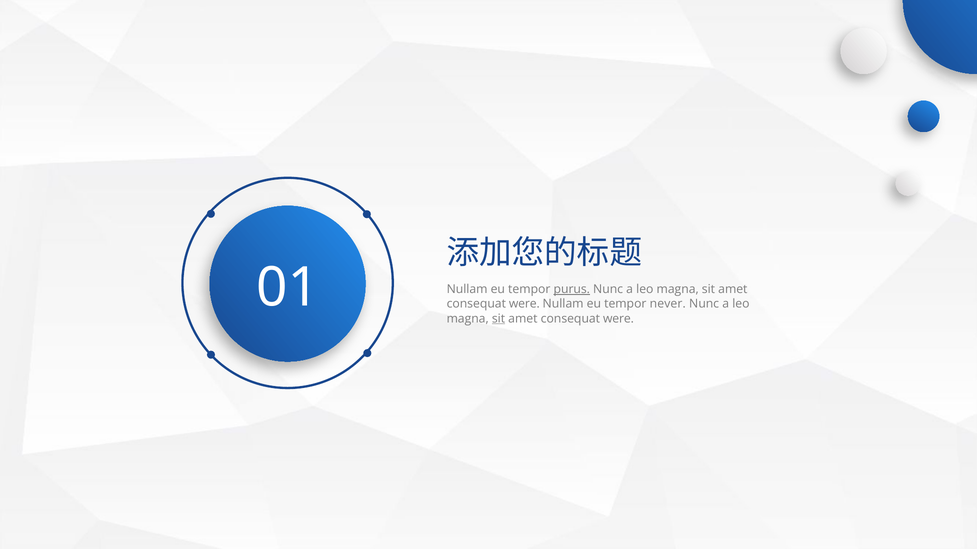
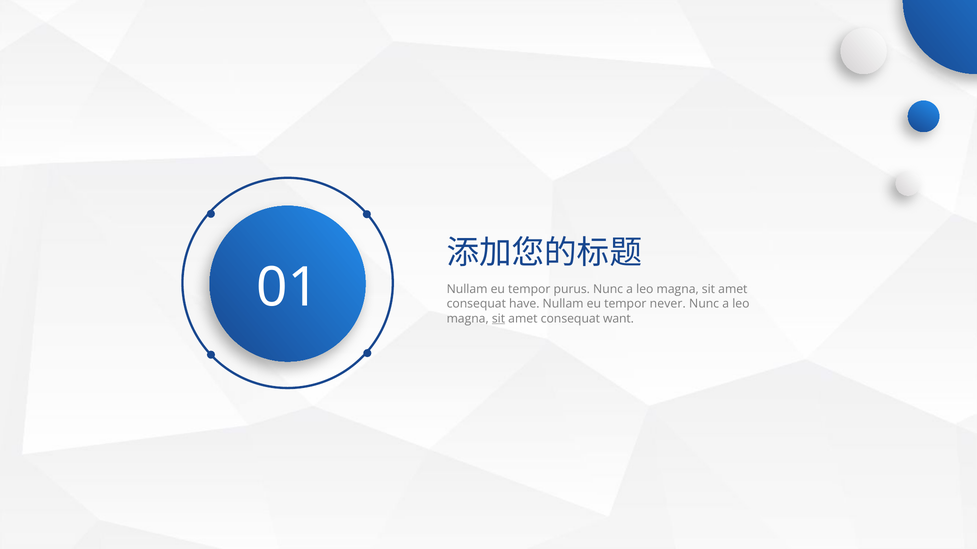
purus underline: present -> none
were at (524, 304): were -> have
were at (618, 319): were -> want
